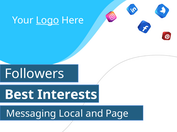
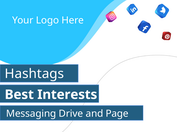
Logo underline: present -> none
Followers: Followers -> Hashtags
Local: Local -> Drive
